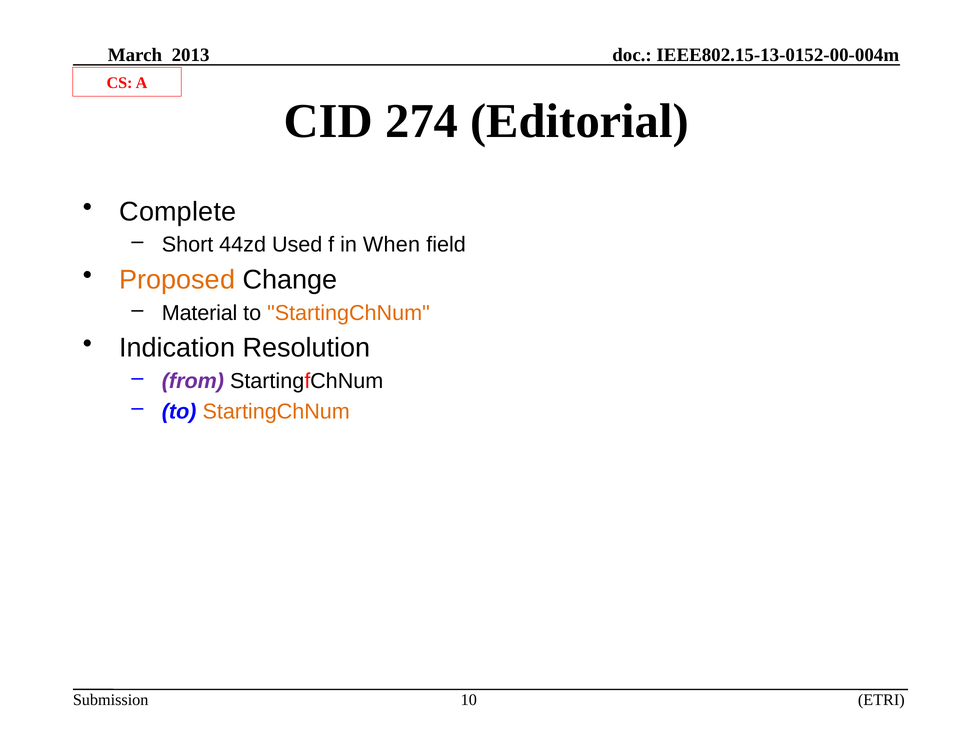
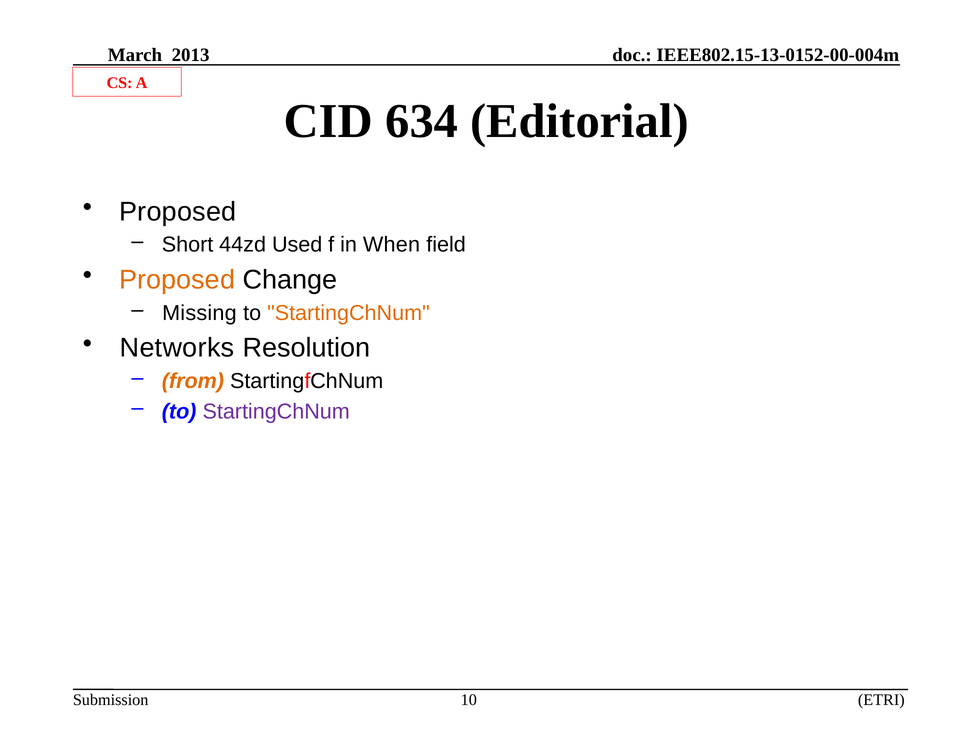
274: 274 -> 634
Complete at (178, 212): Complete -> Proposed
Material: Material -> Missing
Indication: Indication -> Networks
from colour: purple -> orange
StartingChNum at (276, 411) colour: orange -> purple
